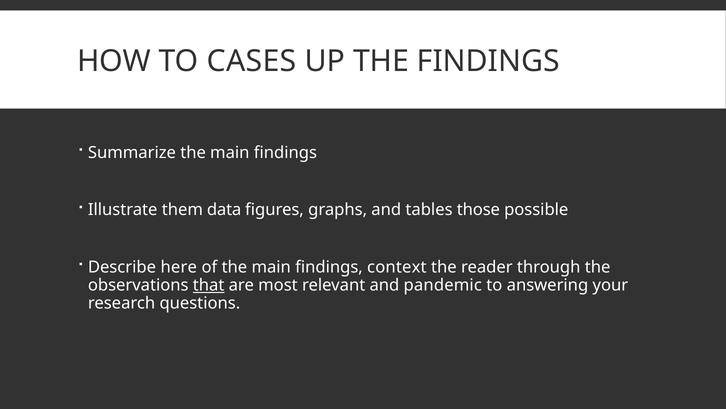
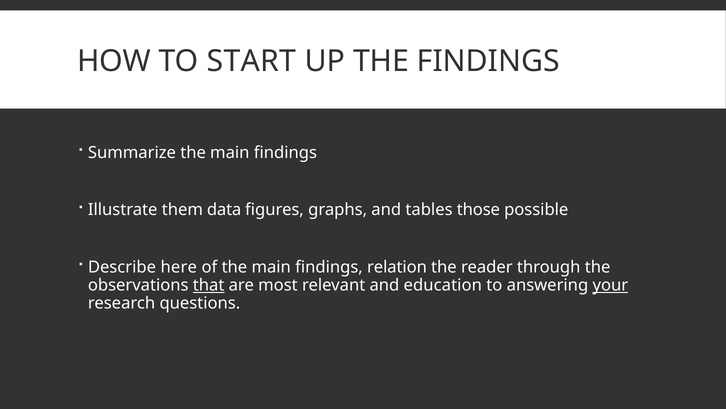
CASES: CASES -> START
context: context -> relation
pandemic: pandemic -> education
your underline: none -> present
